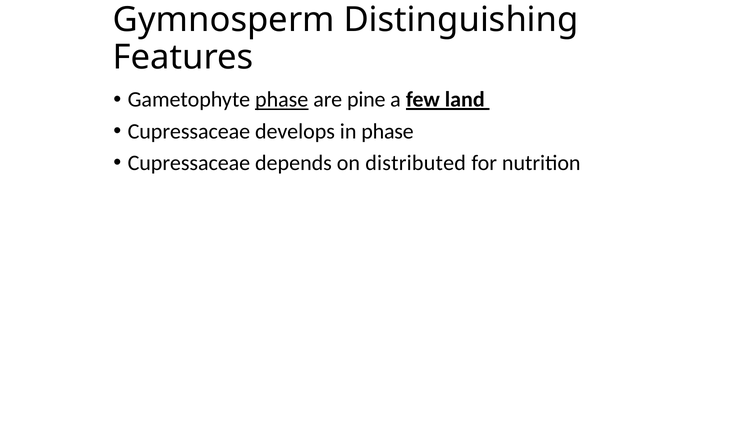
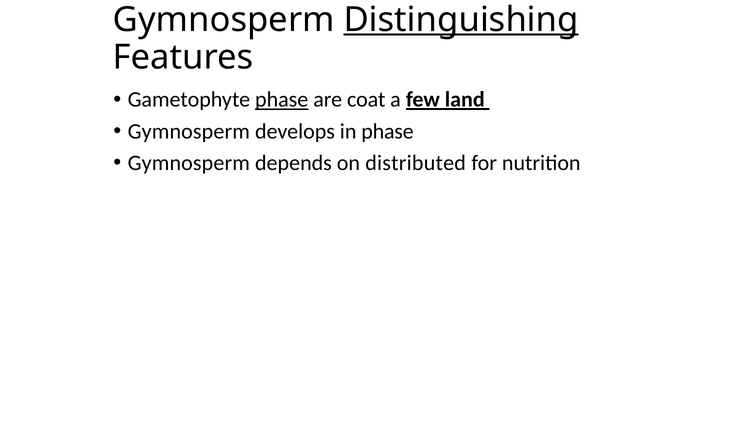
Distinguishing underline: none -> present
pine: pine -> coat
Cupressaceae at (189, 131): Cupressaceae -> Gymnosperm
Cupressaceae at (189, 163): Cupressaceae -> Gymnosperm
